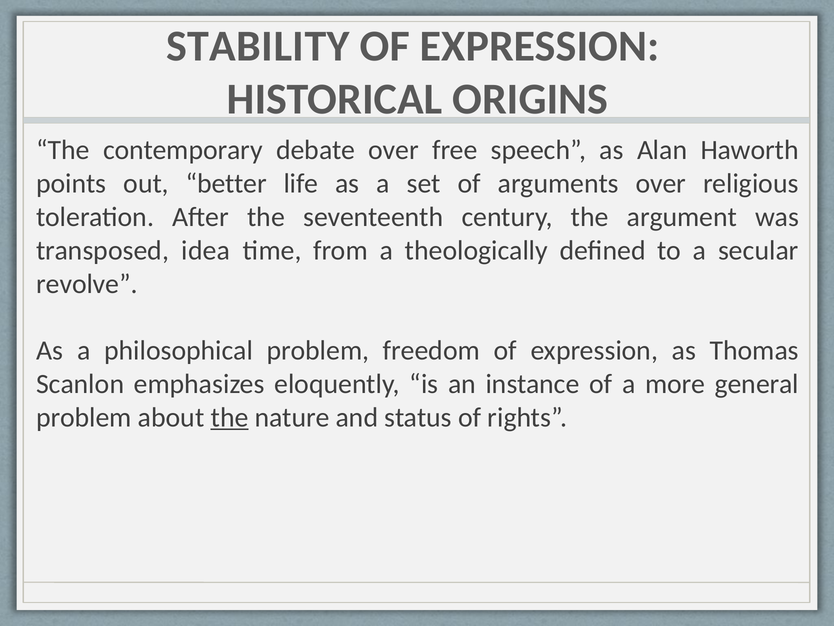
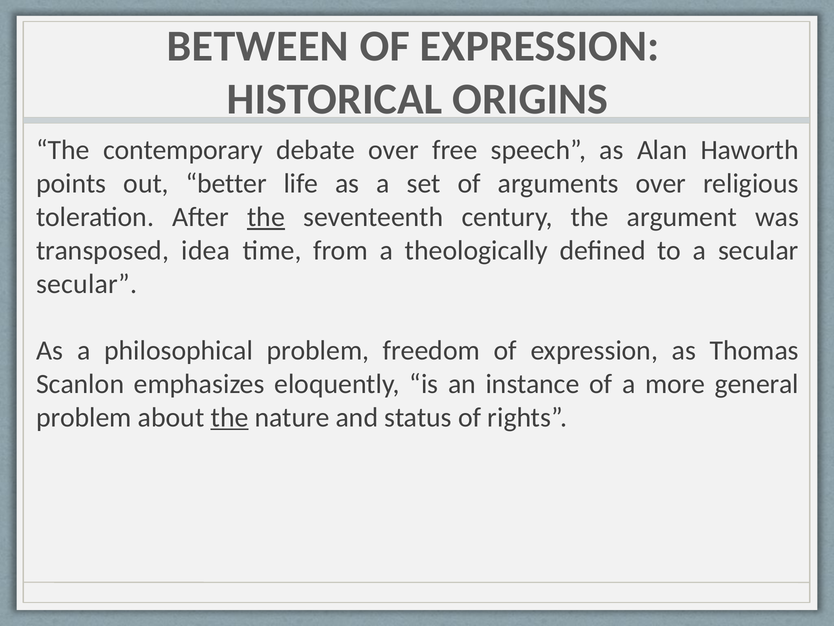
STABILITY: STABILITY -> BETWEEN
the at (266, 217) underline: none -> present
revolve at (87, 284): revolve -> secular
